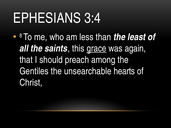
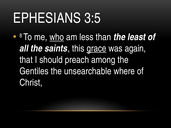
3:4: 3:4 -> 3:5
who underline: none -> present
hearts: hearts -> where
